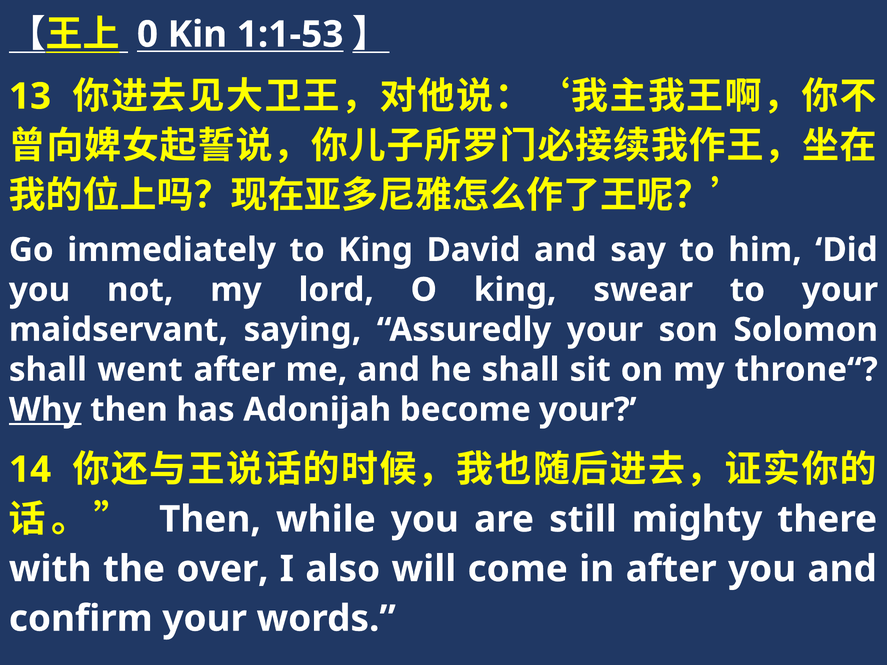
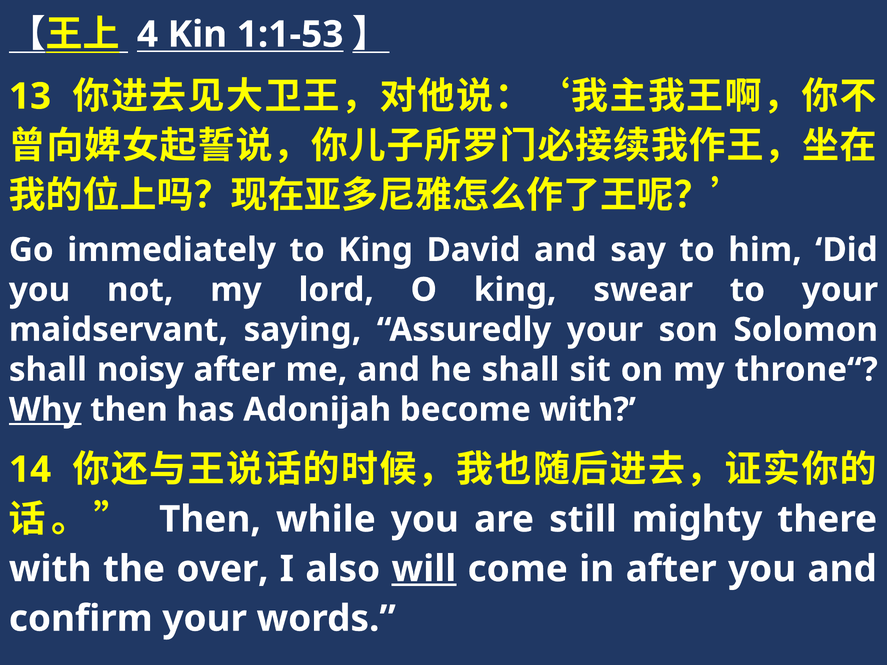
0: 0 -> 4
went: went -> noisy
become your: your -> with
will underline: none -> present
